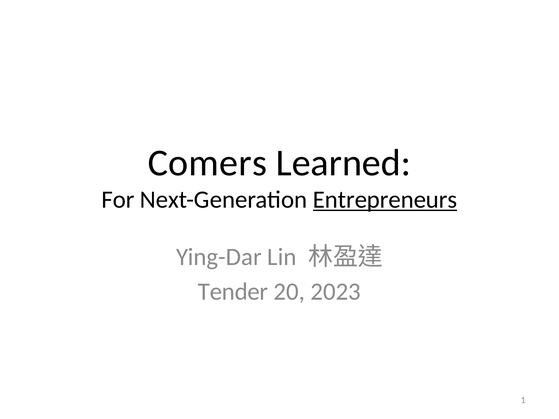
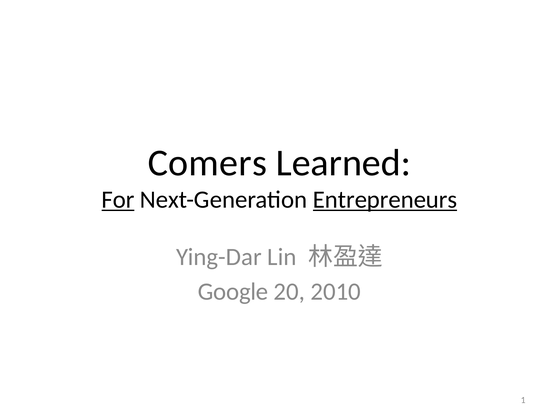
For underline: none -> present
Tender: Tender -> Google
2023: 2023 -> 2010
